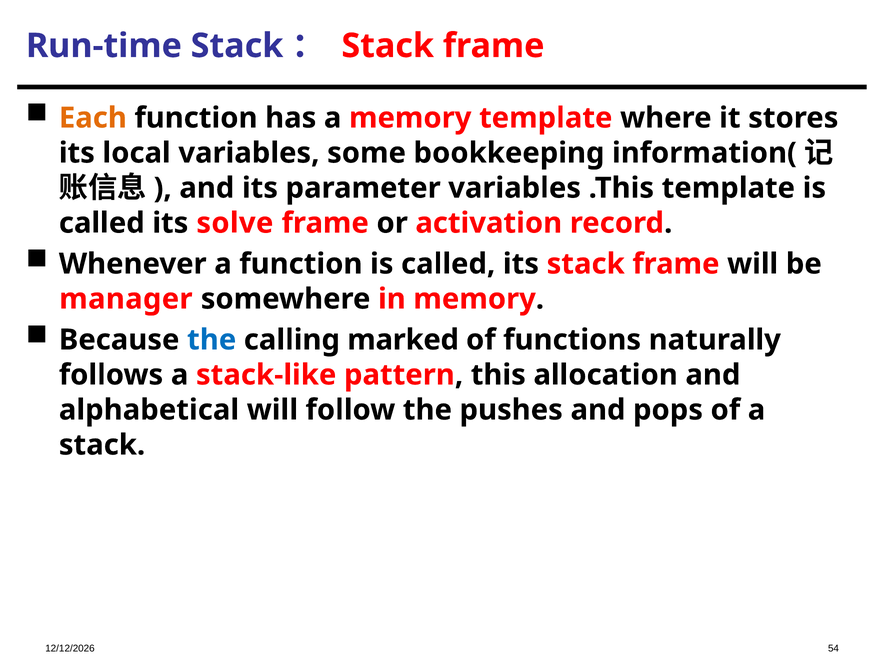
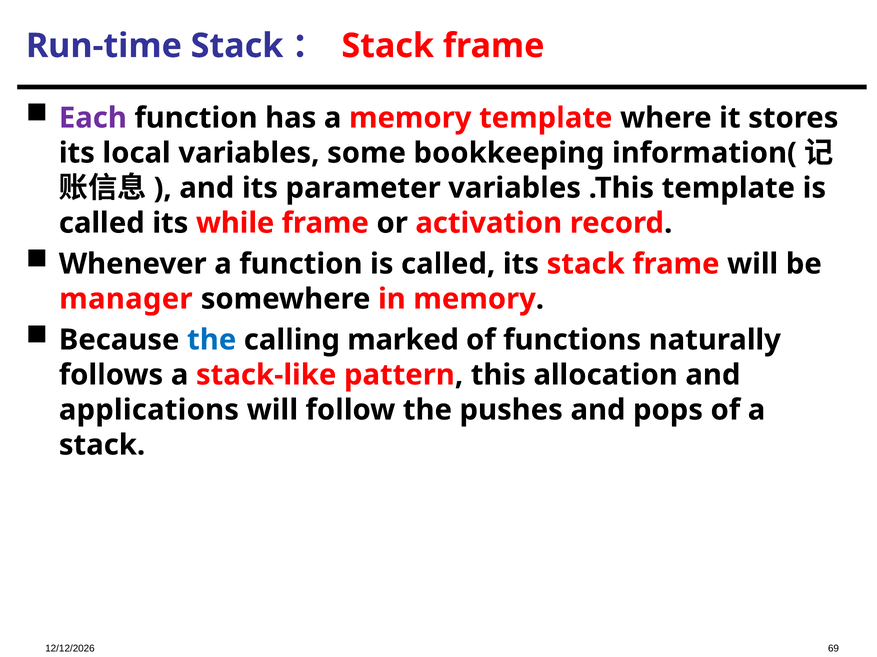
Each colour: orange -> purple
solve: solve -> while
alphabetical: alphabetical -> applications
54: 54 -> 69
